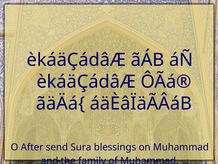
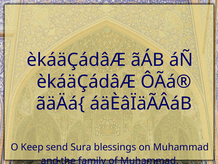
After: After -> Keep
